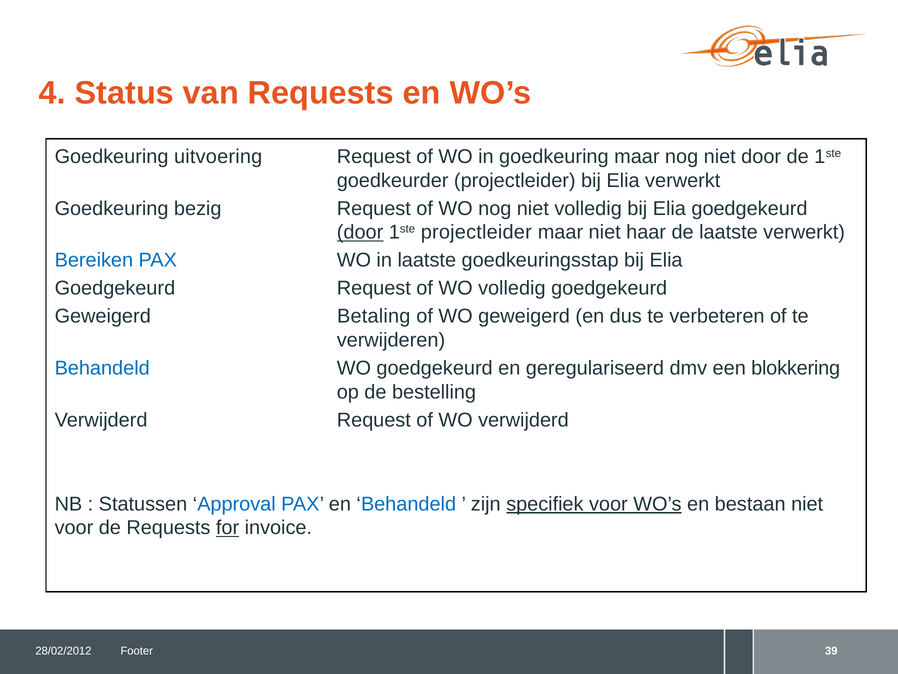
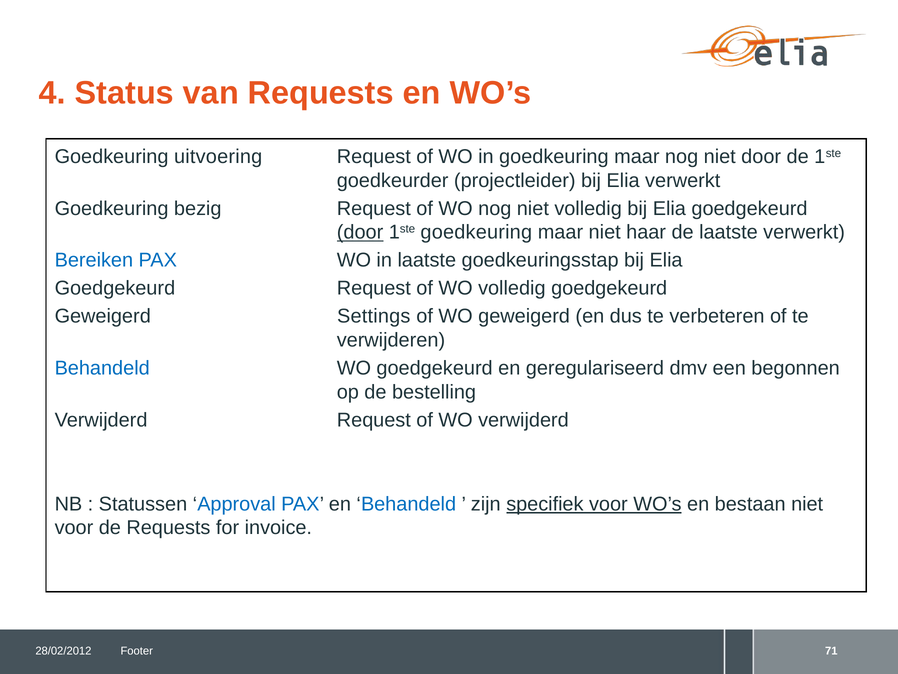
1ste projectleider: projectleider -> goedkeuring
Betaling: Betaling -> Settings
blokkering: blokkering -> begonnen
for underline: present -> none
39: 39 -> 71
